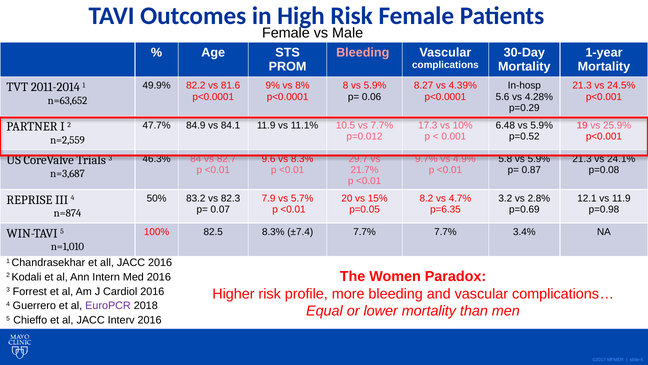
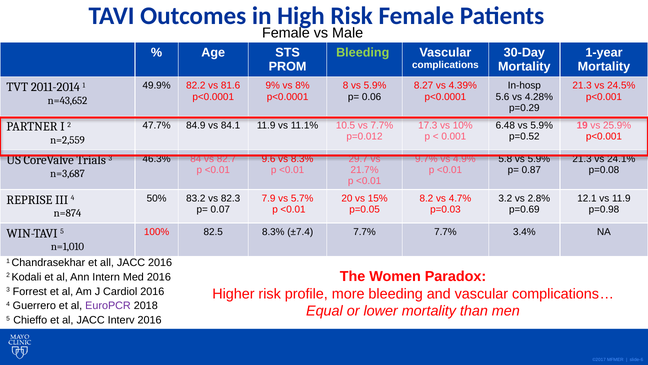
Bleeding at (363, 52) colour: pink -> light green
n=63,652: n=63,652 -> n=43,652
p=6.35: p=6.35 -> p=0.03
